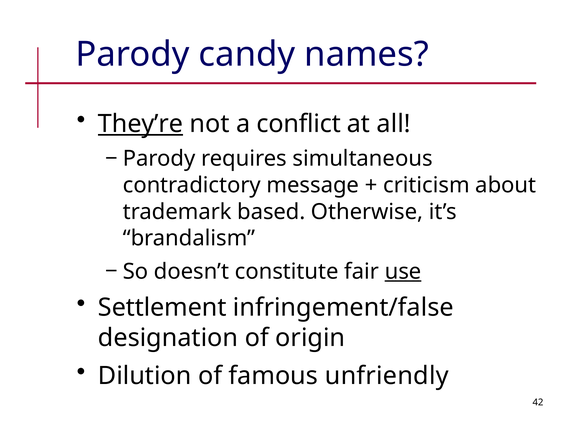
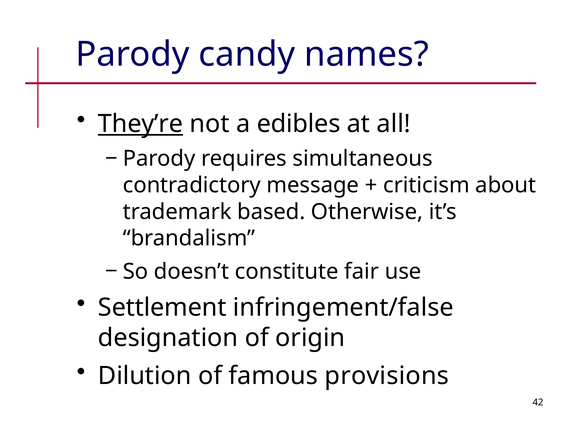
conflict: conflict -> edibles
use underline: present -> none
unfriendly: unfriendly -> provisions
